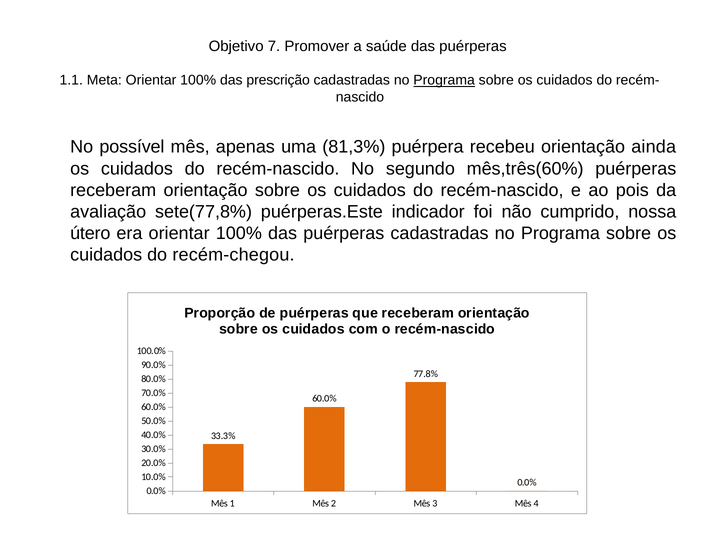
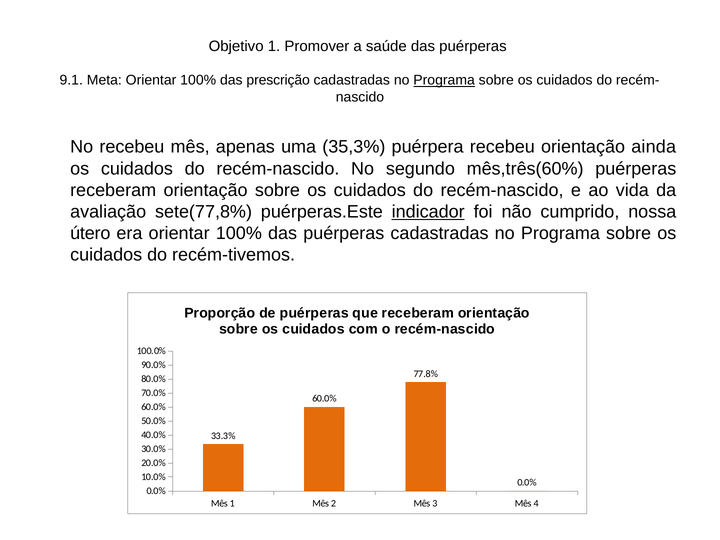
Objetivo 7: 7 -> 1
1.1: 1.1 -> 9.1
No possível: possível -> recebeu
81,3%: 81,3% -> 35,3%
pois: pois -> vida
indicador underline: none -> present
recém-chegou: recém-chegou -> recém-tivemos
